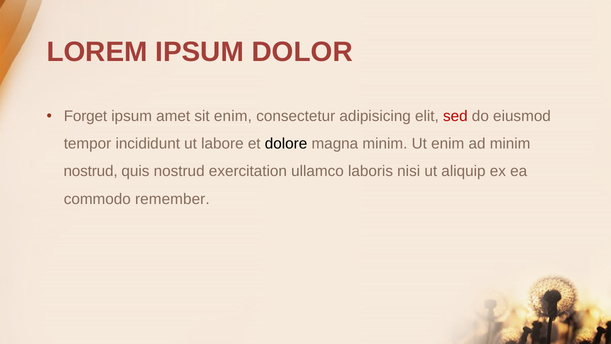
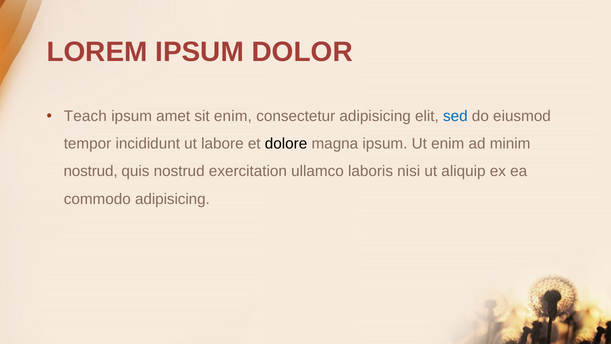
Forget: Forget -> Teach
sed colour: red -> blue
magna minim: minim -> ipsum
commodo remember: remember -> adipisicing
